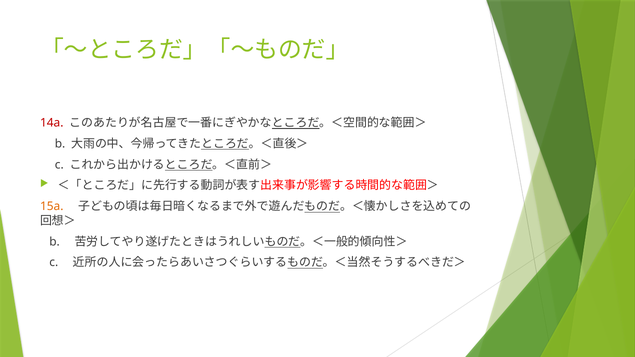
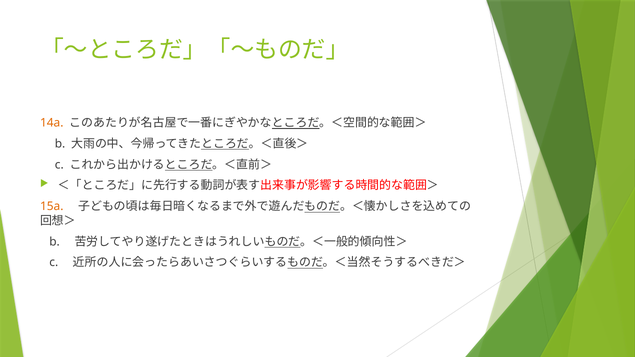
14a colour: red -> orange
